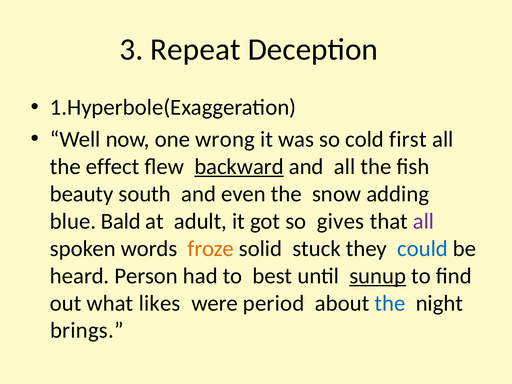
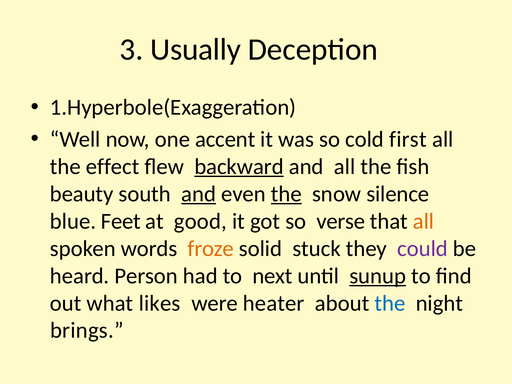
Repeat: Repeat -> Usually
wrong: wrong -> accent
and at (199, 194) underline: none -> present
the at (286, 194) underline: none -> present
adding: adding -> silence
Bald: Bald -> Feet
adult: adult -> good
gives: gives -> verse
all at (423, 221) colour: purple -> orange
could colour: blue -> purple
best: best -> next
period: period -> heater
